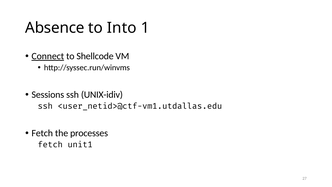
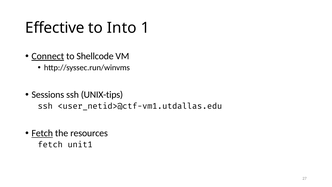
Absence: Absence -> Effective
UNIX-idiv: UNIX-idiv -> UNIX-tips
Fetch at (42, 133) underline: none -> present
processes: processes -> resources
